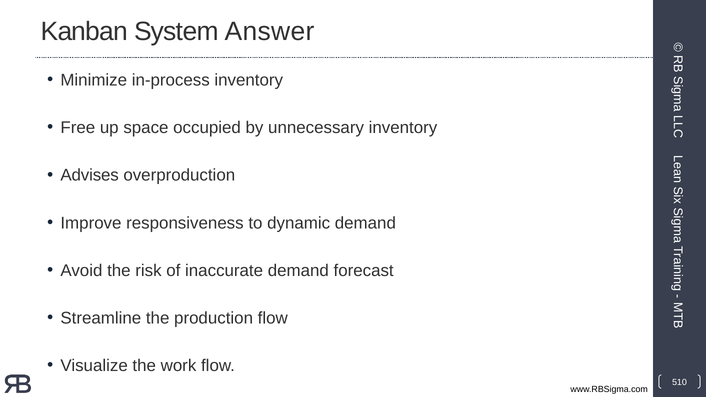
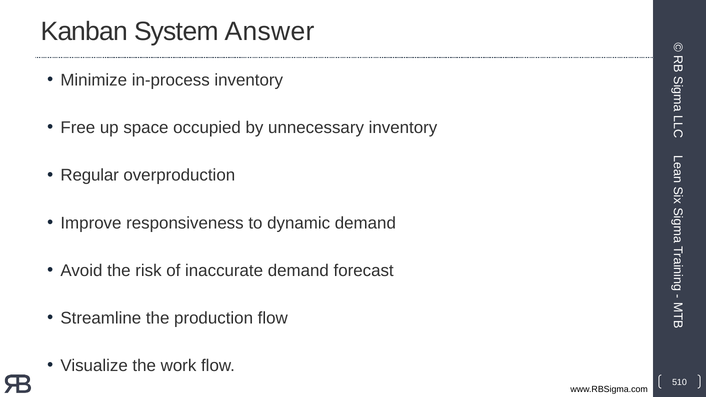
Advises: Advises -> Regular
